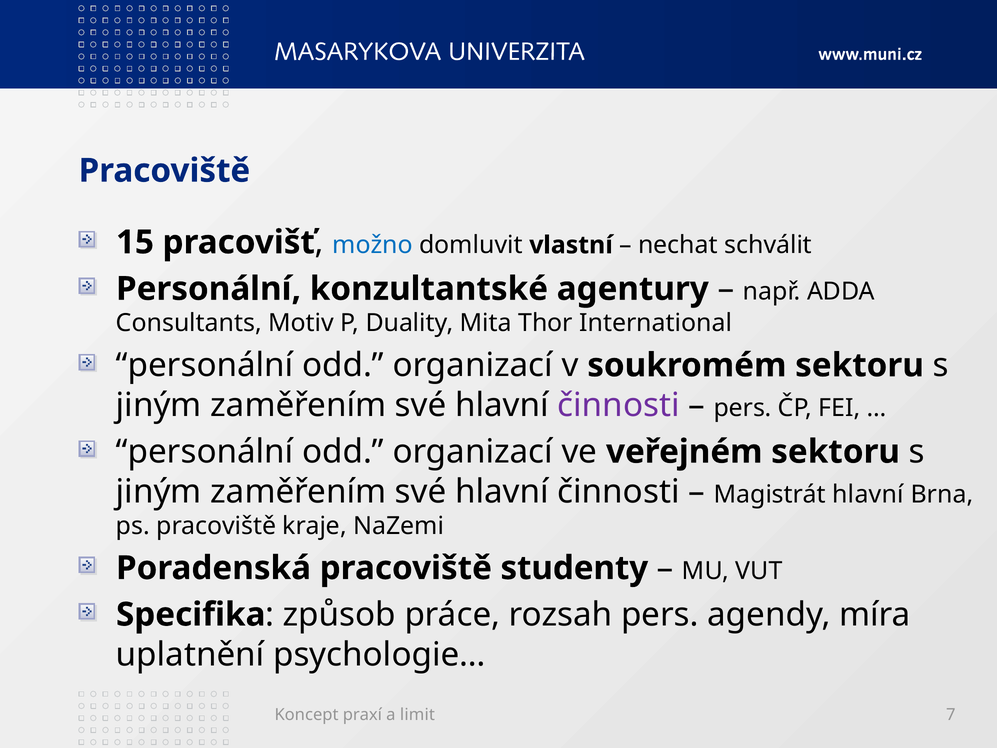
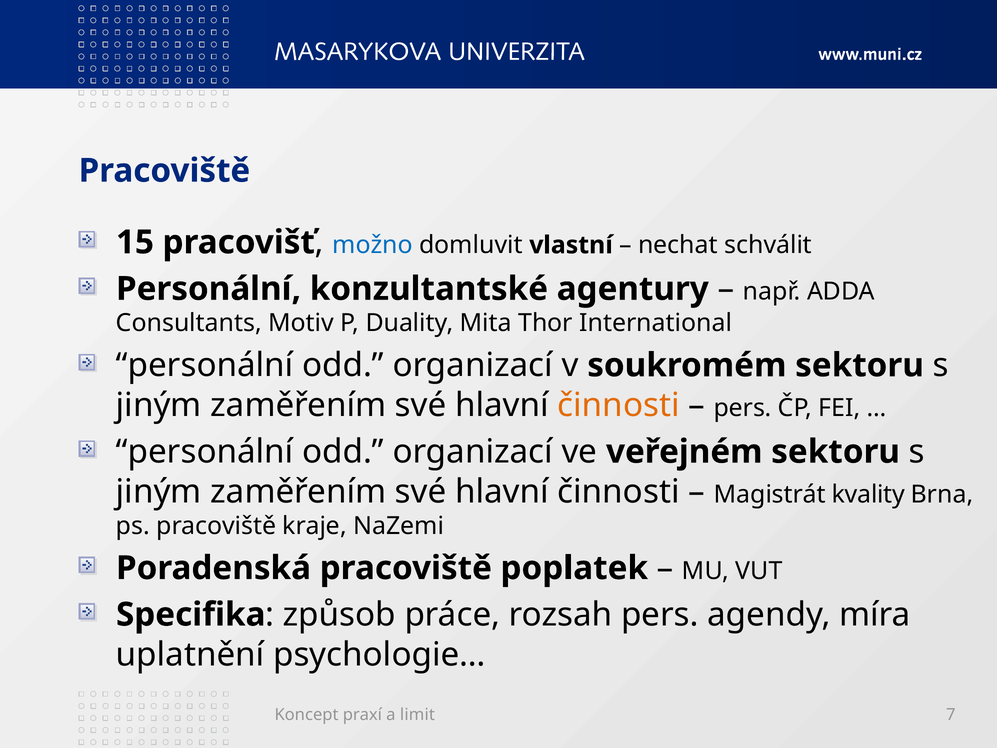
činnosti at (619, 405) colour: purple -> orange
Magistrát hlavní: hlavní -> kvality
studenty: studenty -> poplatek
